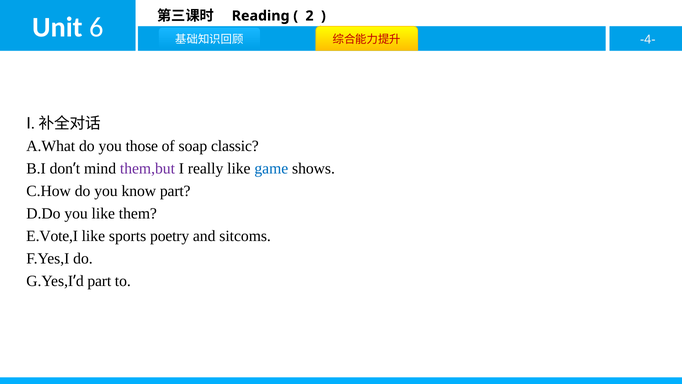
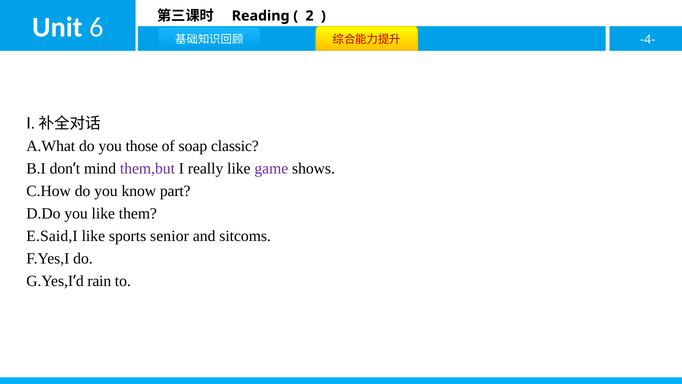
game colour: blue -> purple
E.Vote,I: E.Vote,I -> E.Said,I
poetry: poetry -> senior
part at (99, 281): part -> rain
